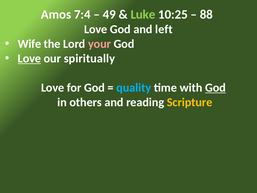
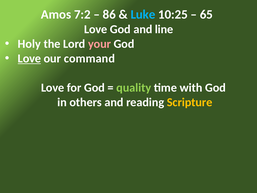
7:4: 7:4 -> 7:2
49: 49 -> 86
Luke colour: light green -> light blue
88: 88 -> 65
left: left -> line
Wife: Wife -> Holy
spiritually: spiritually -> command
quality colour: light blue -> light green
God at (215, 88) underline: present -> none
